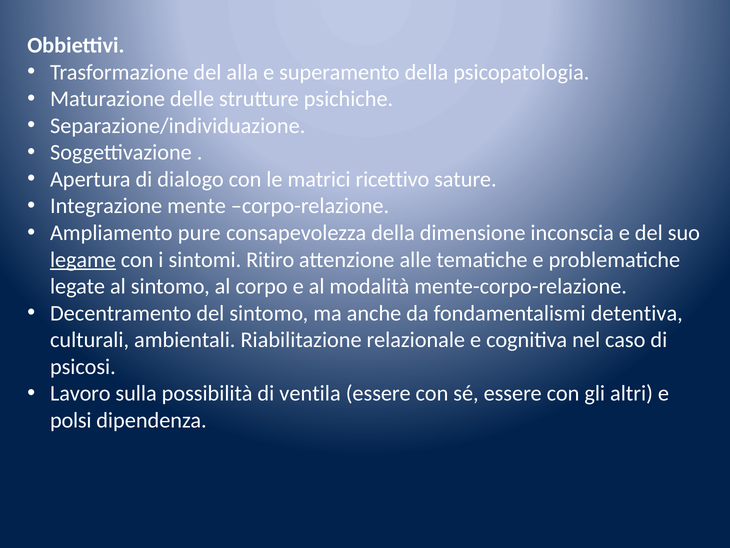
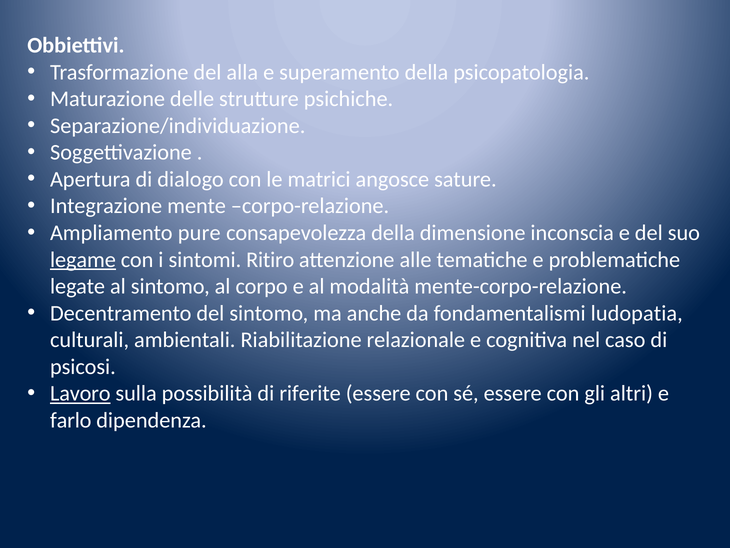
ricettivo: ricettivo -> angosce
detentiva: detentiva -> ludopatia
Lavoro underline: none -> present
ventila: ventila -> riferite
polsi: polsi -> farlo
